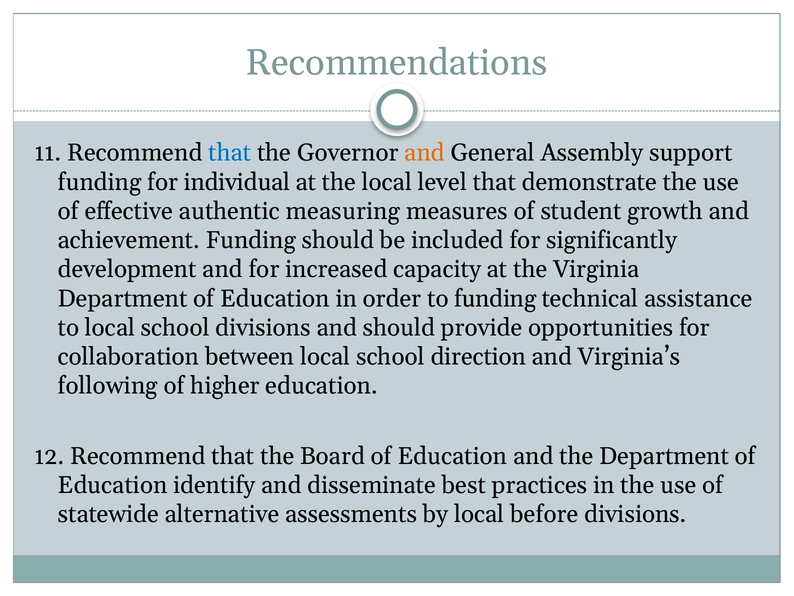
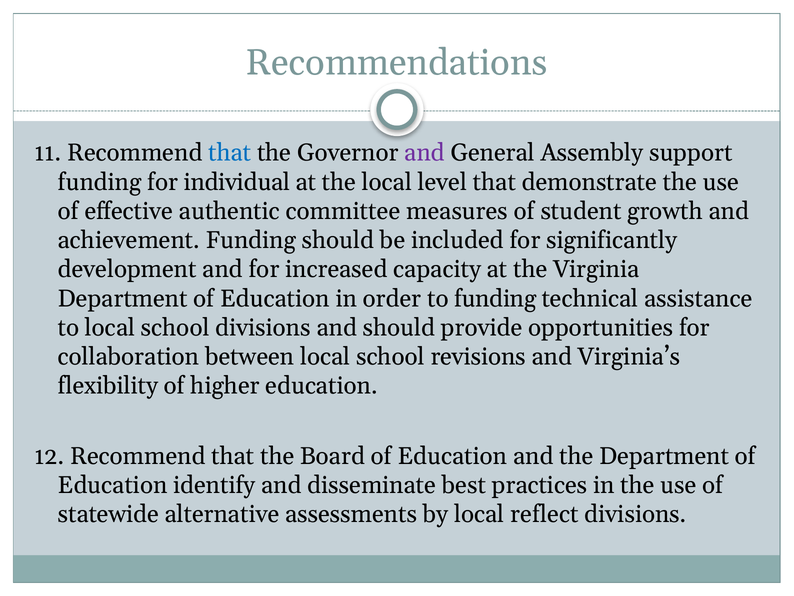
and at (425, 153) colour: orange -> purple
measuring: measuring -> committee
direction: direction -> revisions
following: following -> flexibility
before: before -> reflect
